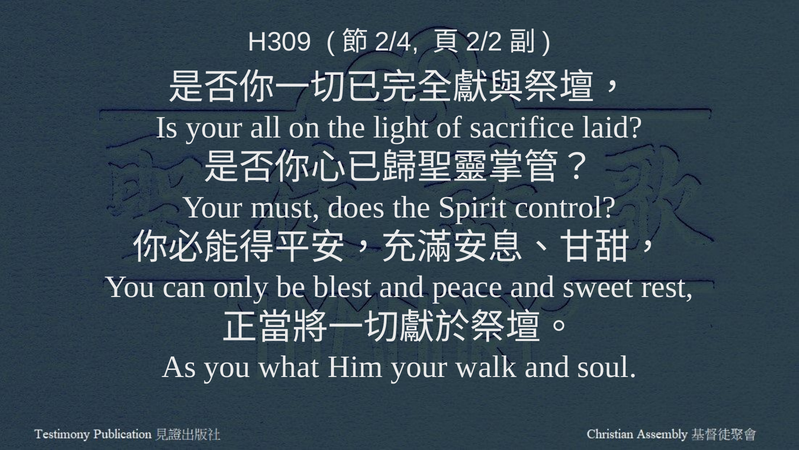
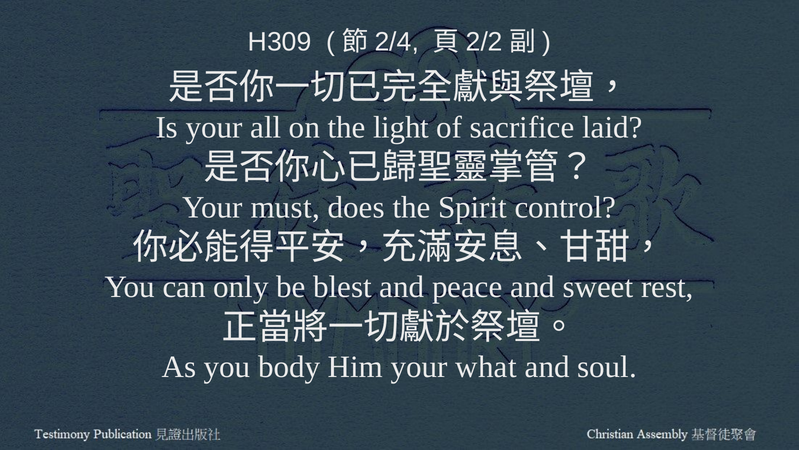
what: what -> body
walk: walk -> what
